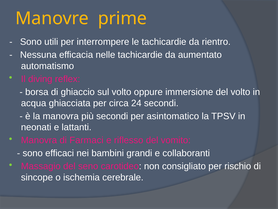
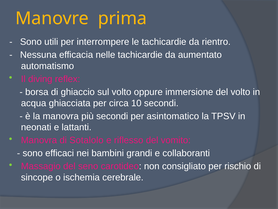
prime: prime -> prima
24: 24 -> 10
Farmaci: Farmaci -> Sotalolo
